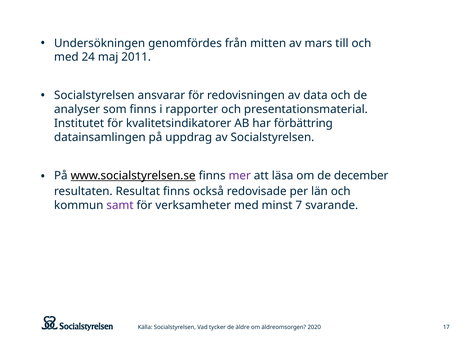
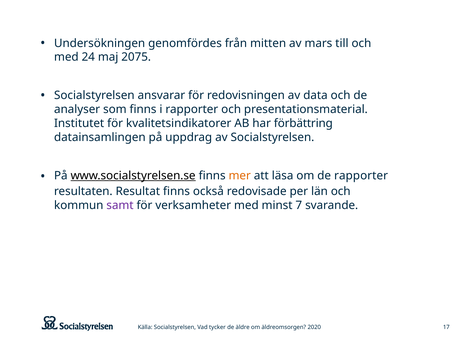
2011: 2011 -> 2075
mer colour: purple -> orange
de december: december -> rapporter
